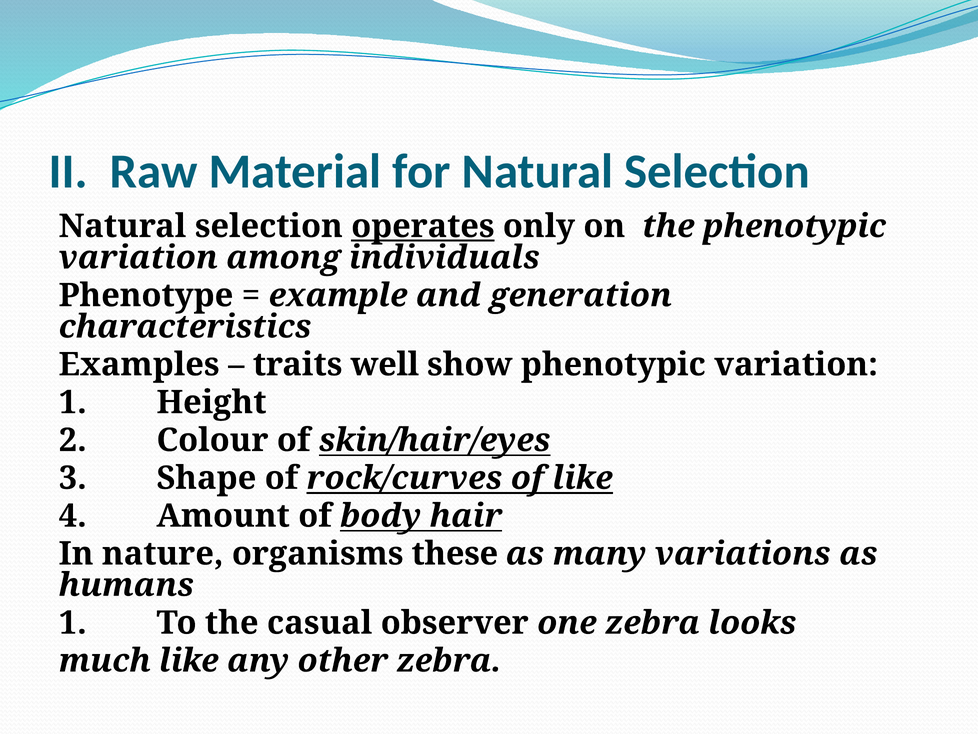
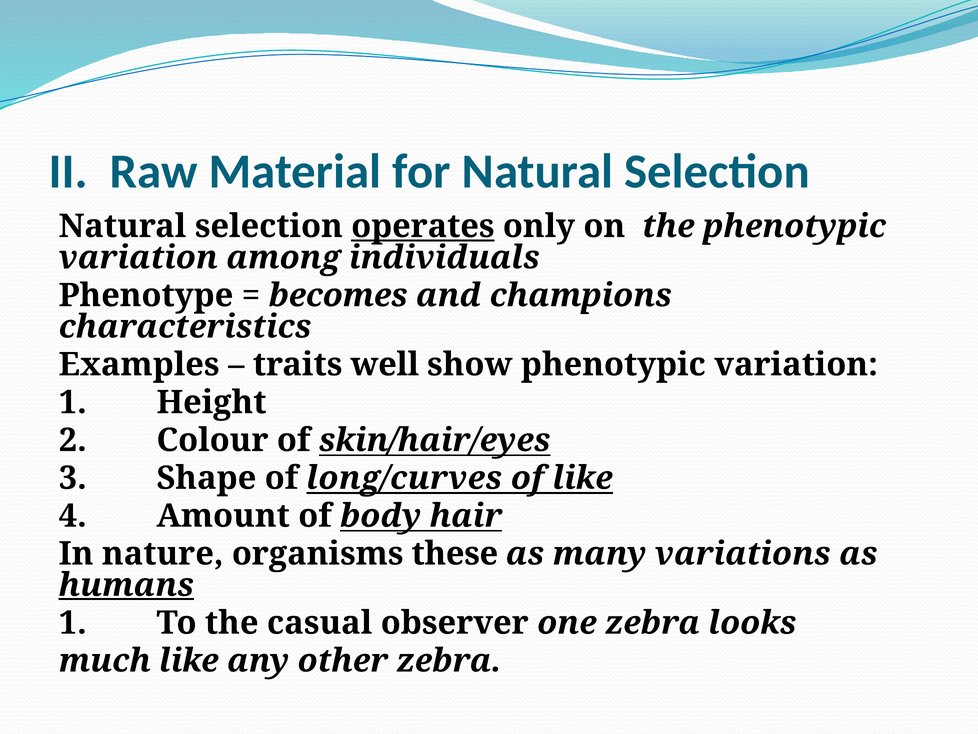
example: example -> becomes
generation: generation -> champions
rock/curves: rock/curves -> long/curves
humans underline: none -> present
